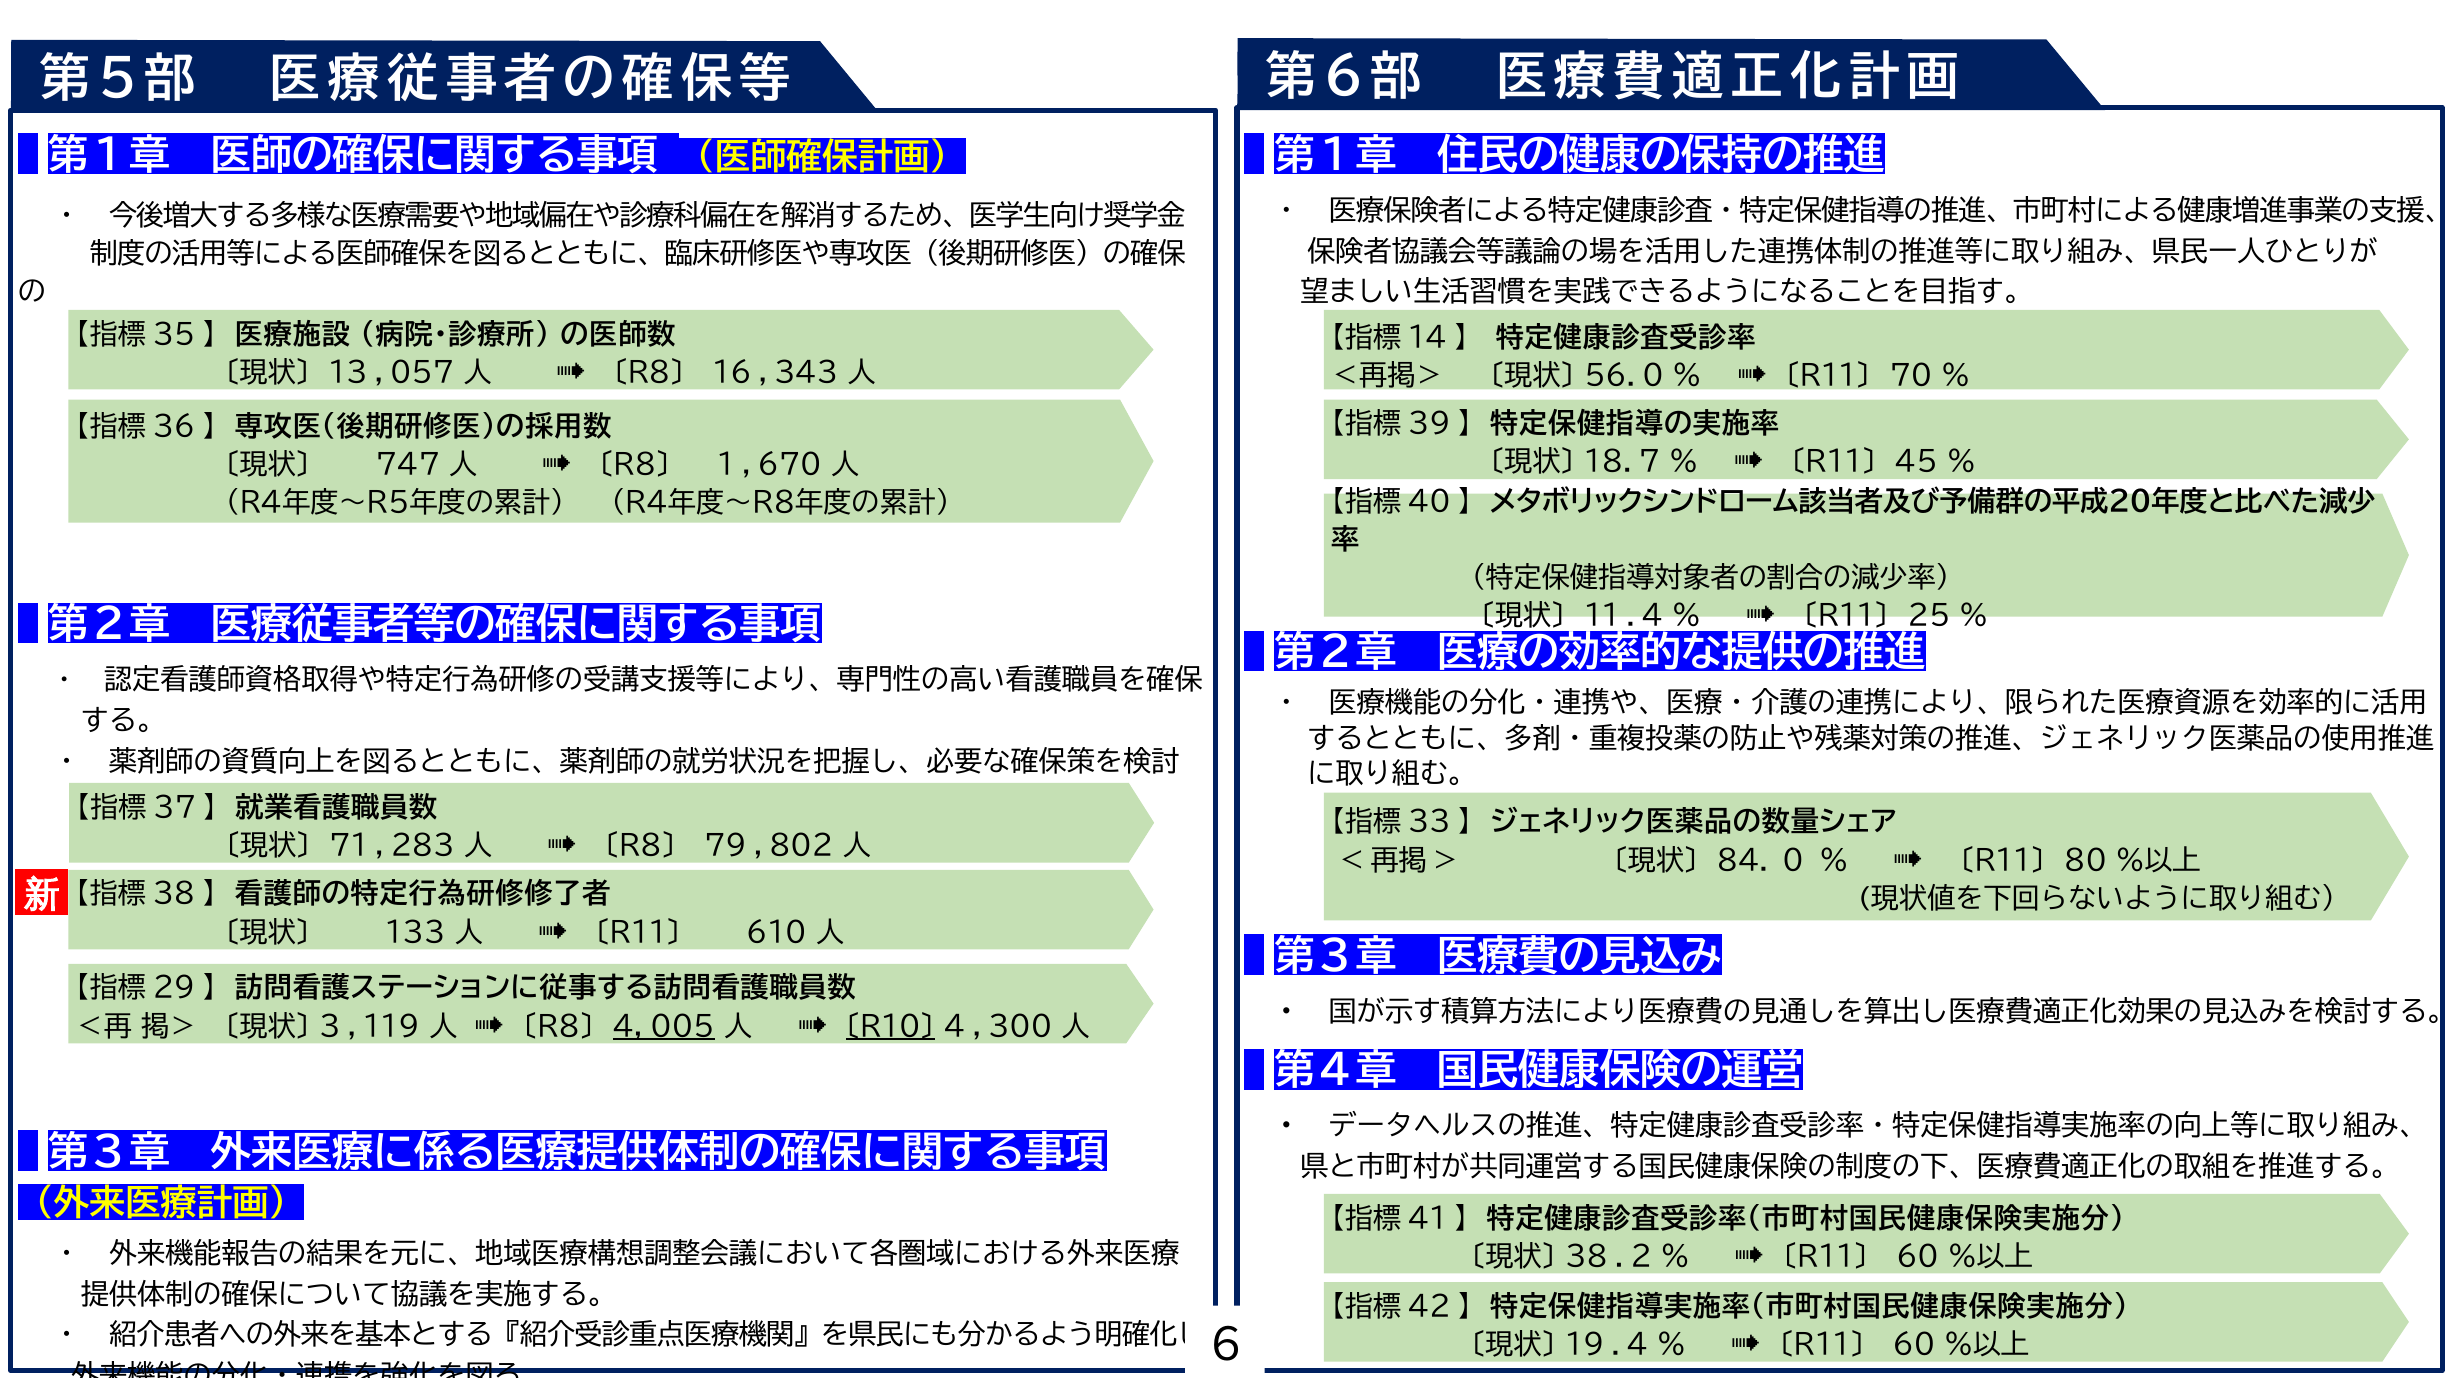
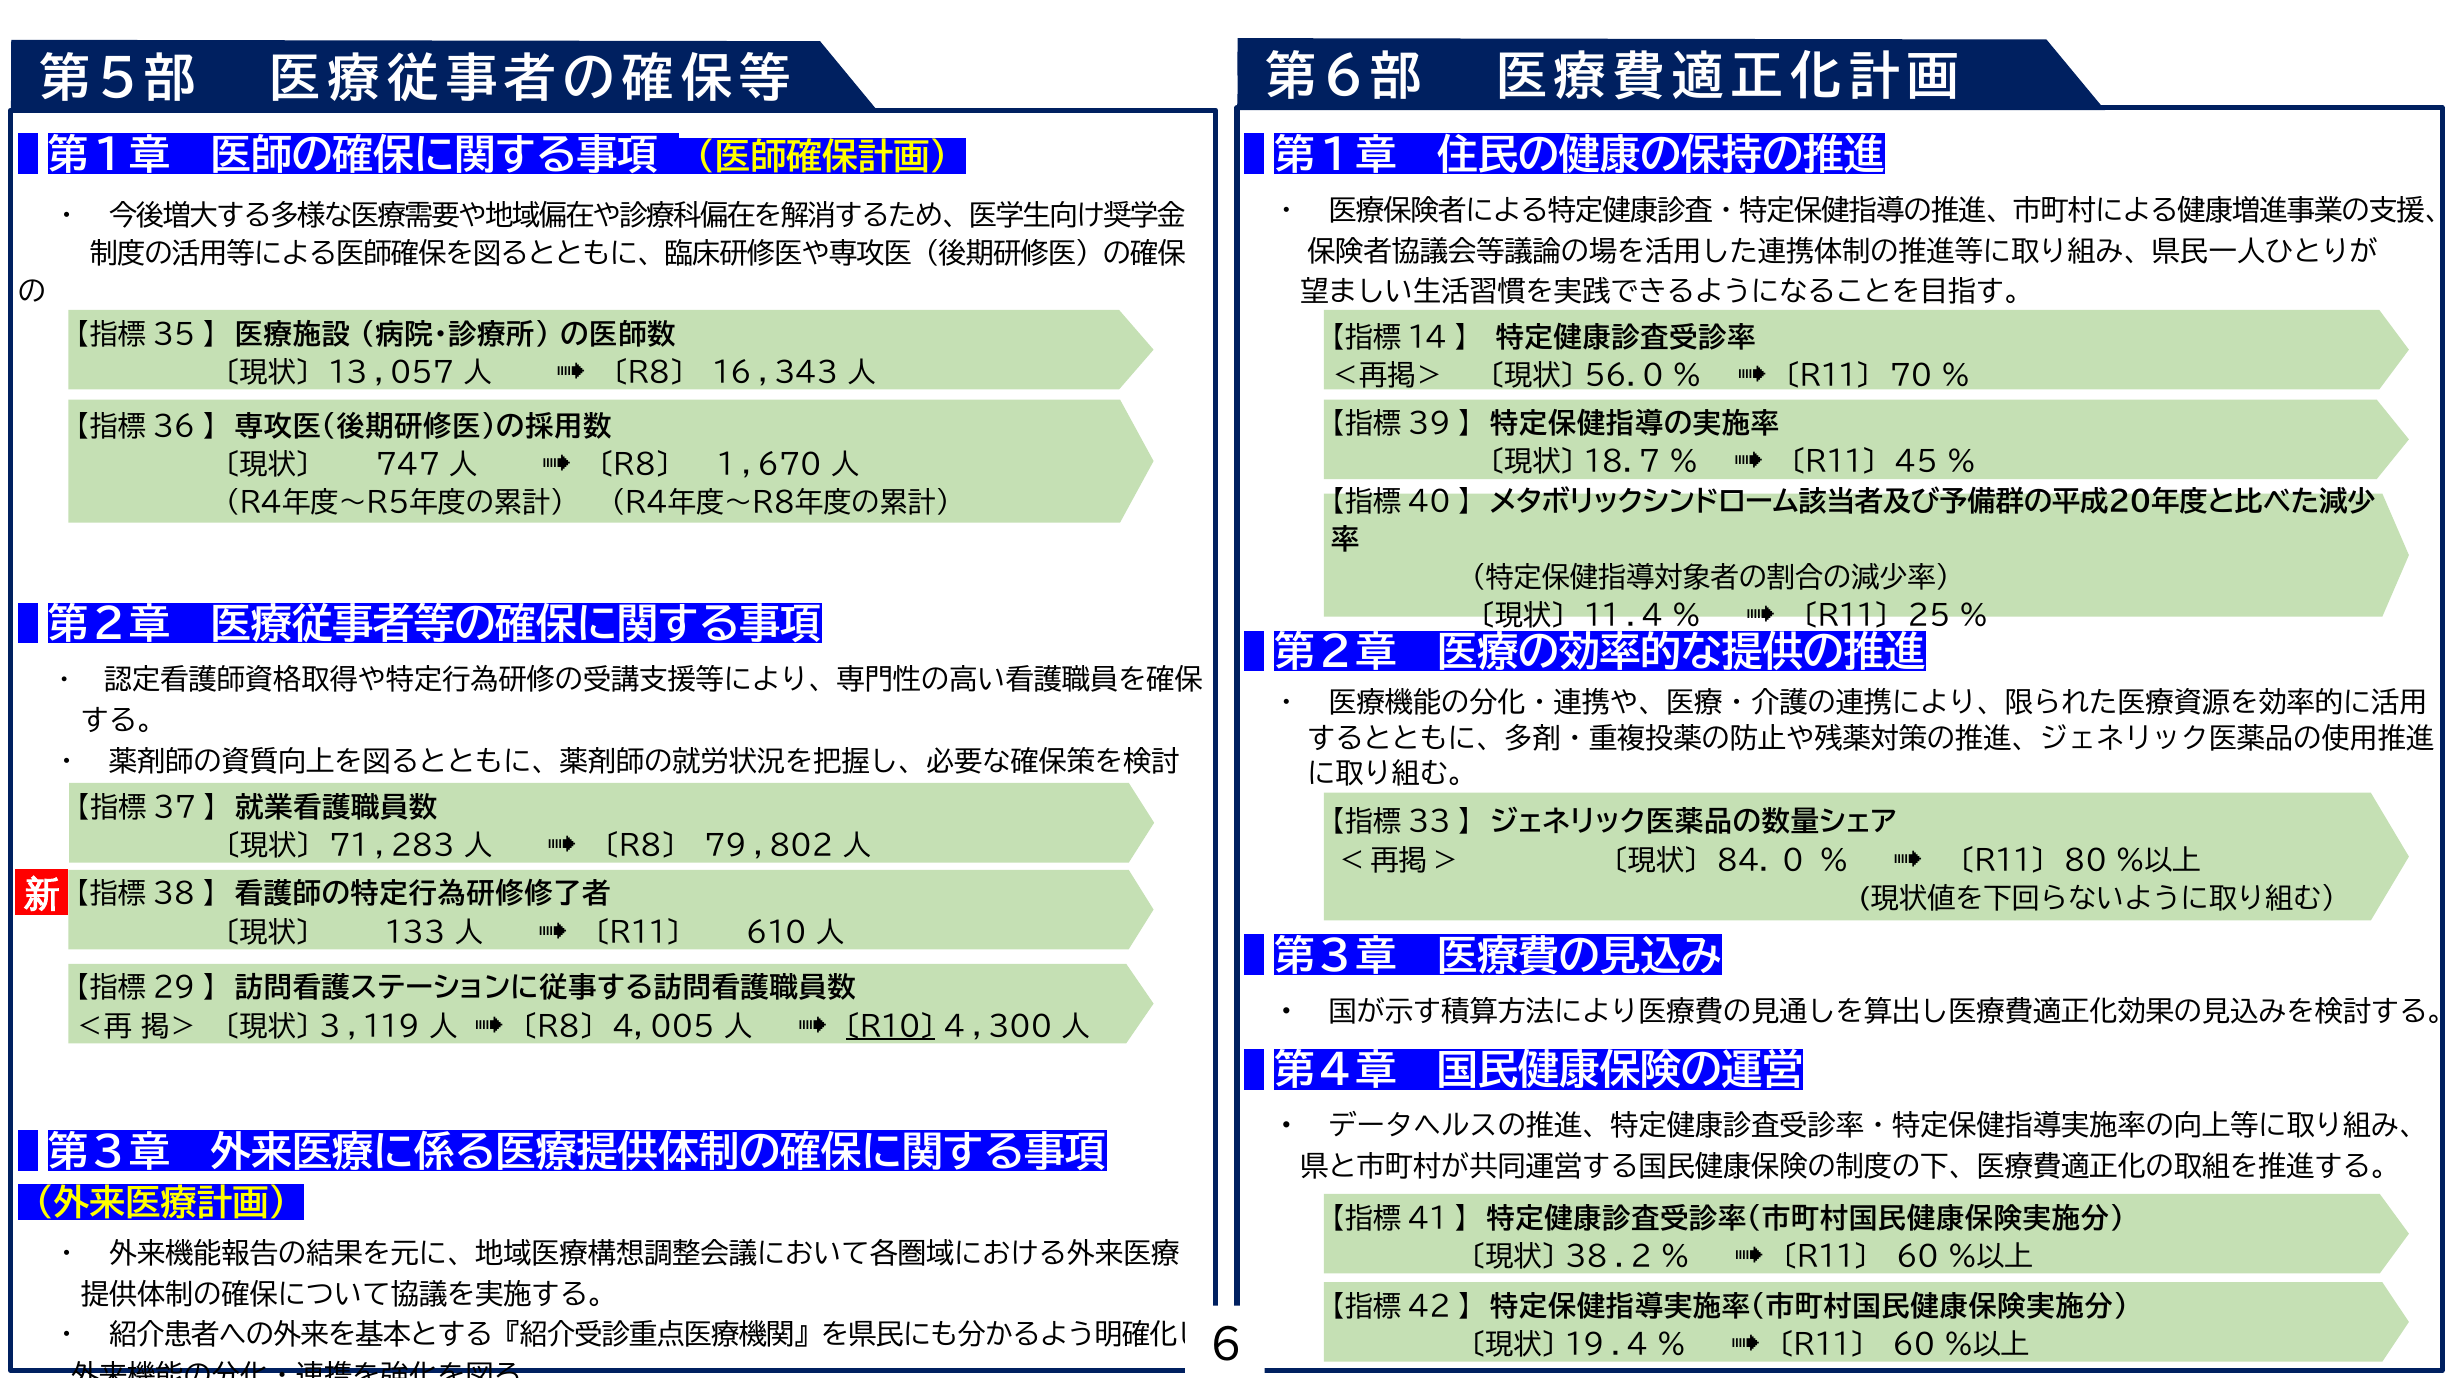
４，００５ underline: present -> none
